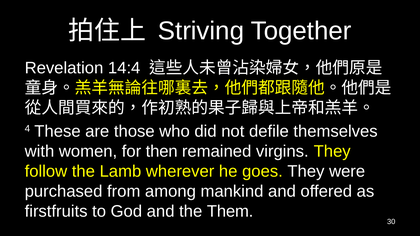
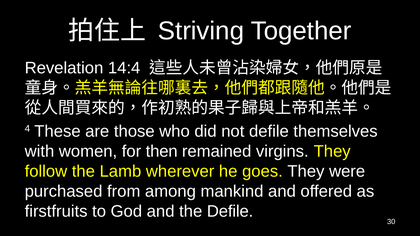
the Them: Them -> Defile
